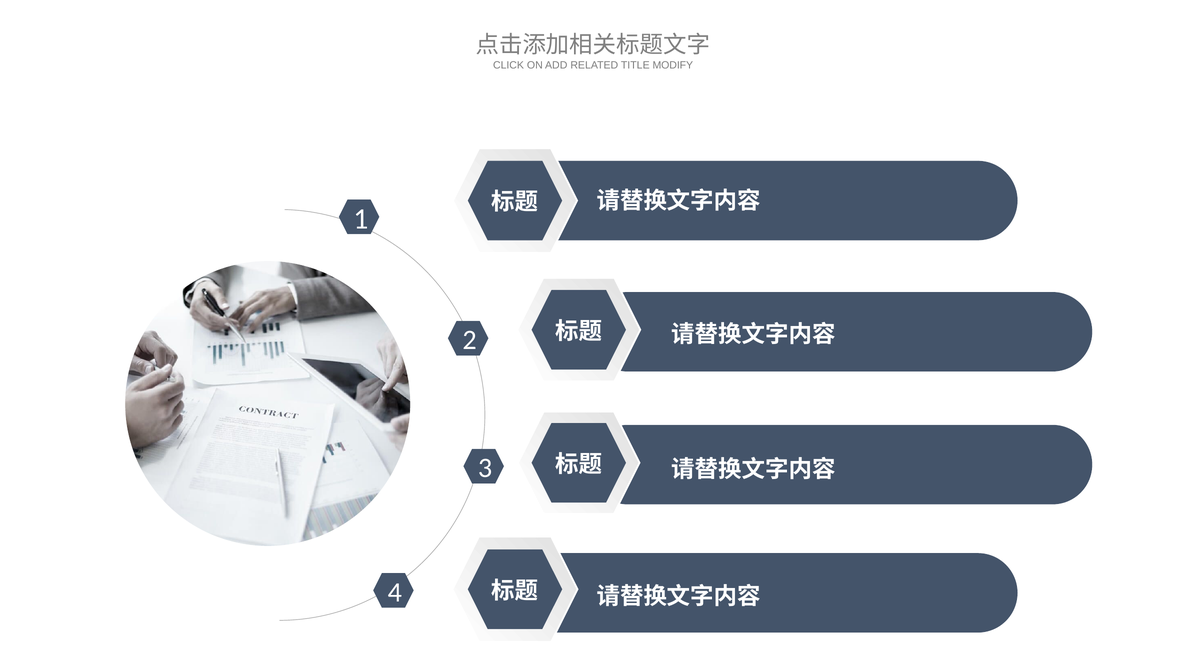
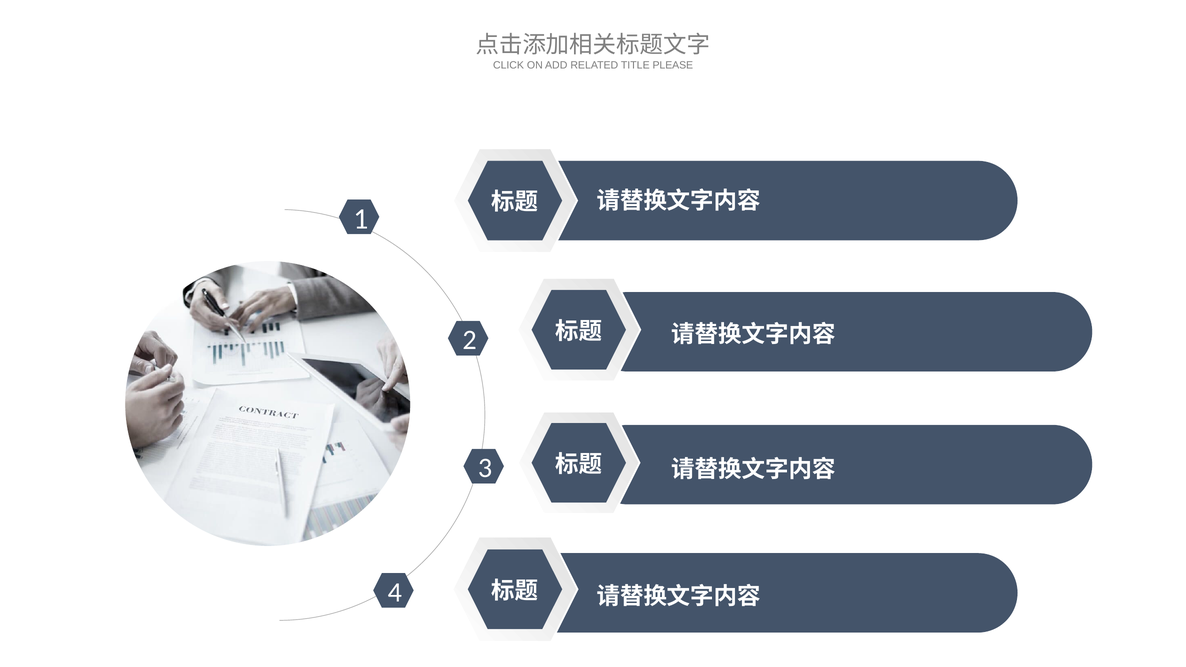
MODIFY: MODIFY -> PLEASE
